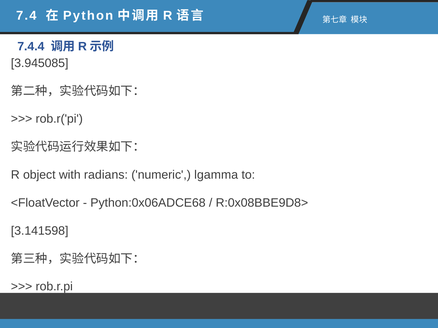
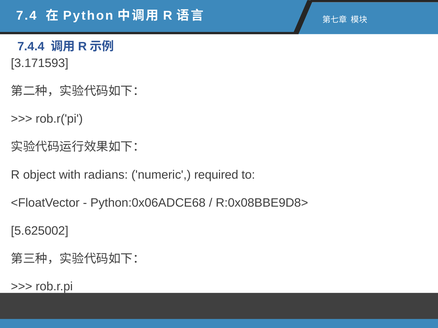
3.945085: 3.945085 -> 3.171593
lgamma: lgamma -> required
3.141598: 3.141598 -> 5.625002
